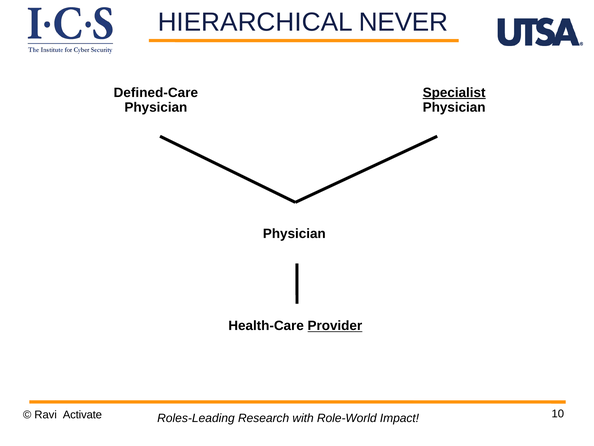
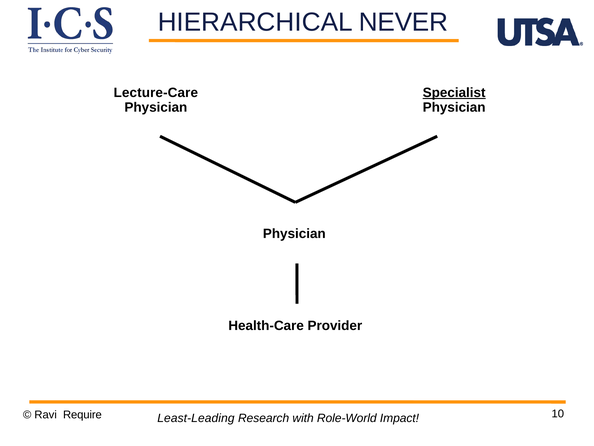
Defined-Care: Defined-Care -> Lecture-Care
Provider underline: present -> none
Activate: Activate -> Require
Roles-Leading: Roles-Leading -> Least-Leading
